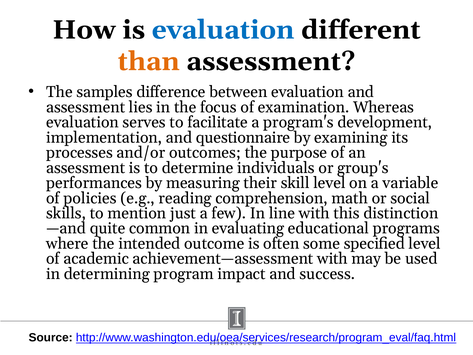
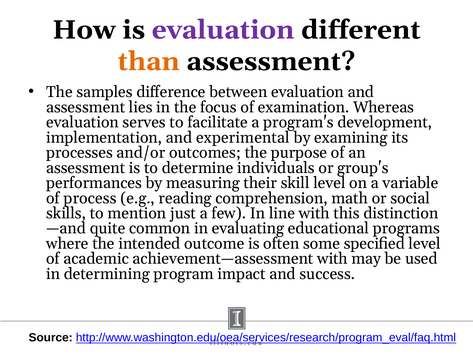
evaluation at (223, 30) colour: blue -> purple
questionnaire: questionnaire -> experimental
policies: policies -> process
